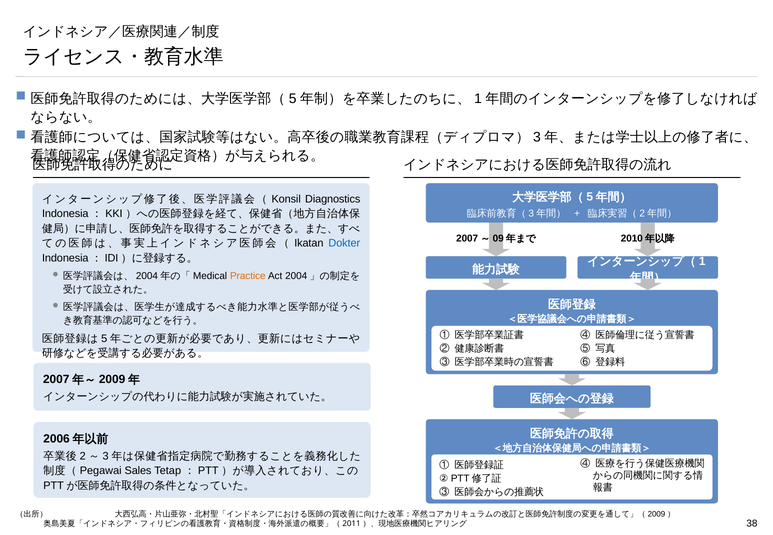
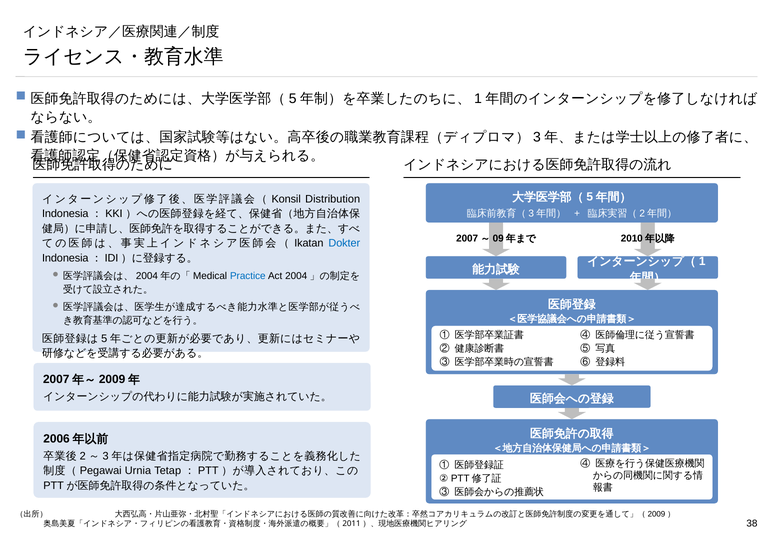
Diagnostics: Diagnostics -> Distribution
Practice colour: orange -> blue
Sales: Sales -> Urnia
